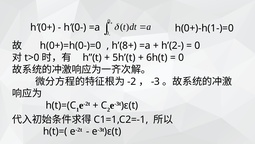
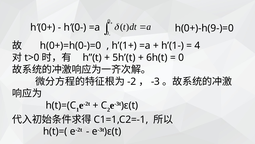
h(0+)-h(1-)=0: h(0+)-h(1-)=0 -> h(0+)-h(9-)=0
h’(8+: h’(8+ -> h’(1+
h’(2-: h’(2- -> h’(1-
0 at (197, 45): 0 -> 4
